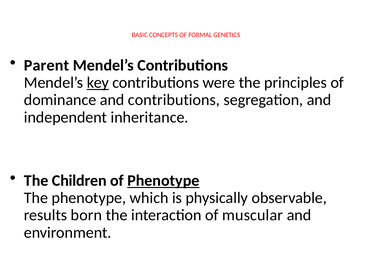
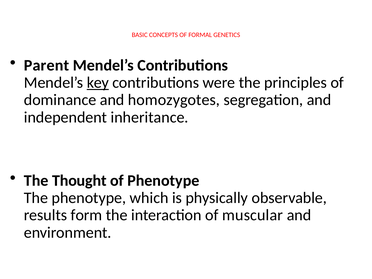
and contributions: contributions -> homozygotes
Children: Children -> Thought
Phenotype at (163, 181) underline: present -> none
born: born -> form
